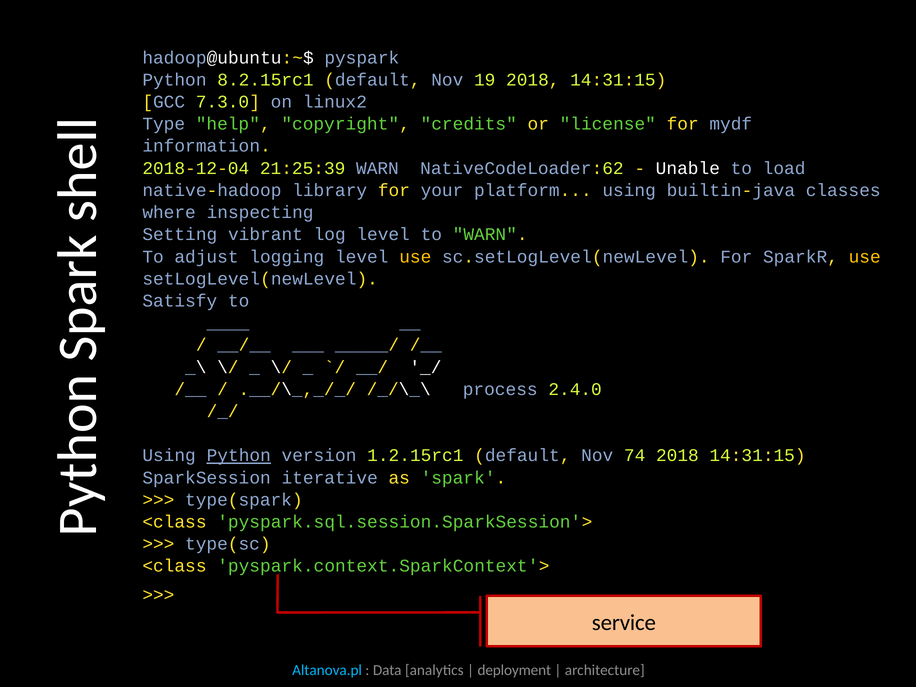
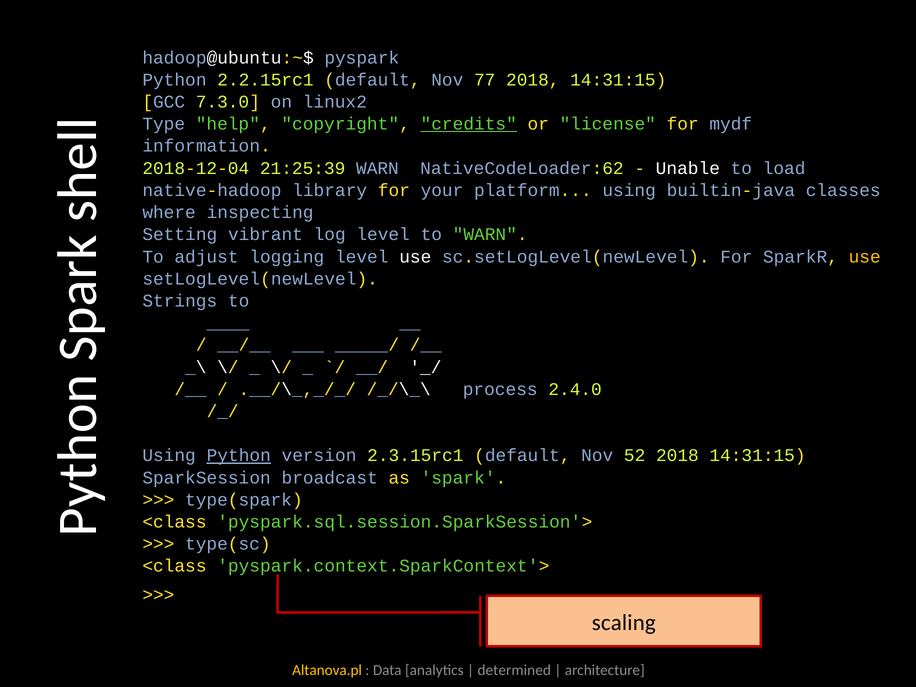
8.2.15rc1: 8.2.15rc1 -> 2.2.15rc1
19: 19 -> 77
credits underline: none -> present
use at (415, 257) colour: yellow -> white
Satisfy: Satisfy -> Strings
1.2.15rc1: 1.2.15rc1 -> 2.3.15rc1
74: 74 -> 52
iterative: iterative -> broadcast
service: service -> scaling
Altanova.pl colour: light blue -> yellow
deployment: deployment -> determined
